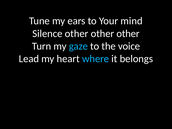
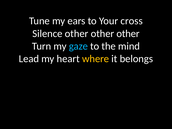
mind: mind -> cross
voice: voice -> mind
where colour: light blue -> yellow
